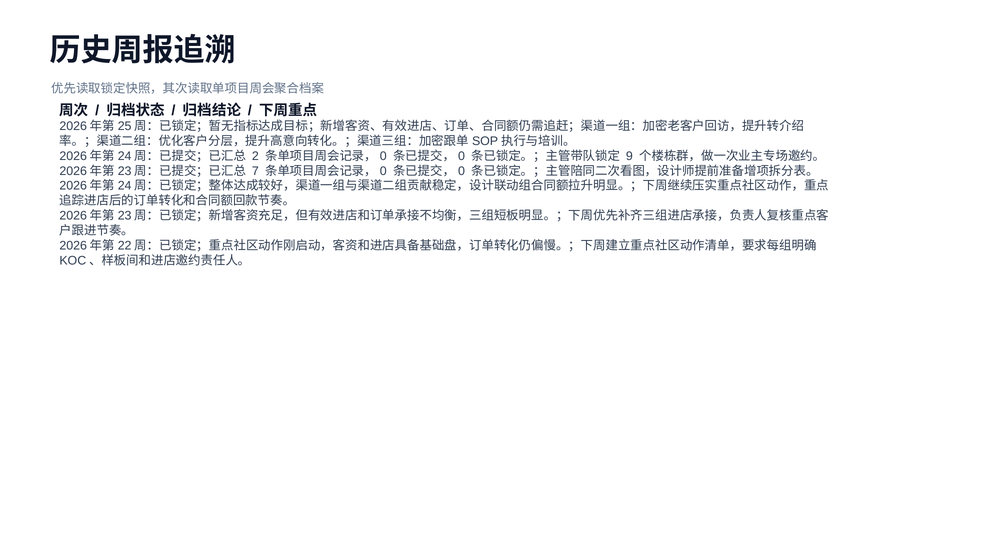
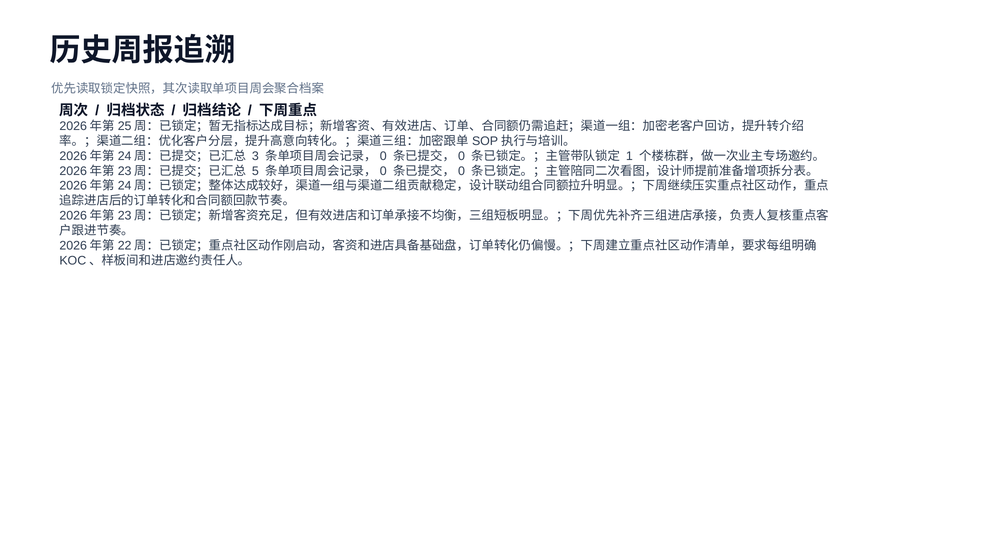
2: 2 -> 3
9: 9 -> 1
7: 7 -> 5
